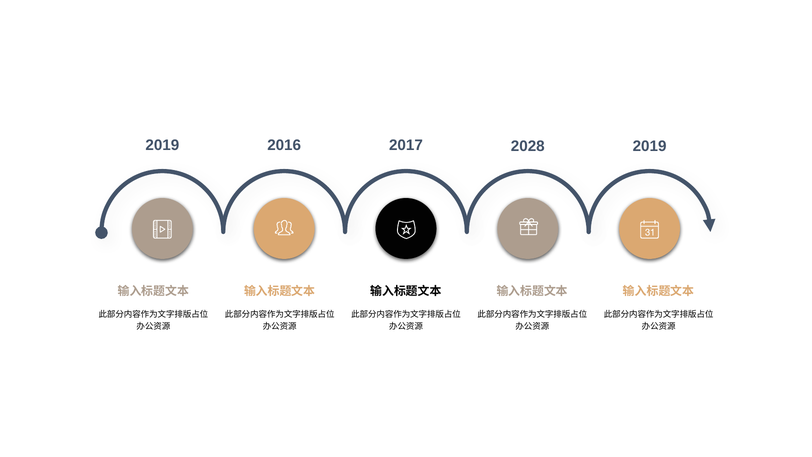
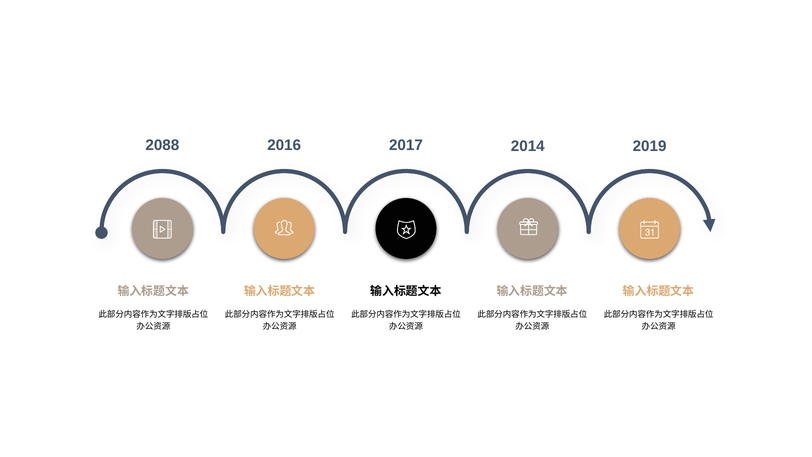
2019 at (162, 145): 2019 -> 2088
2028: 2028 -> 2014
